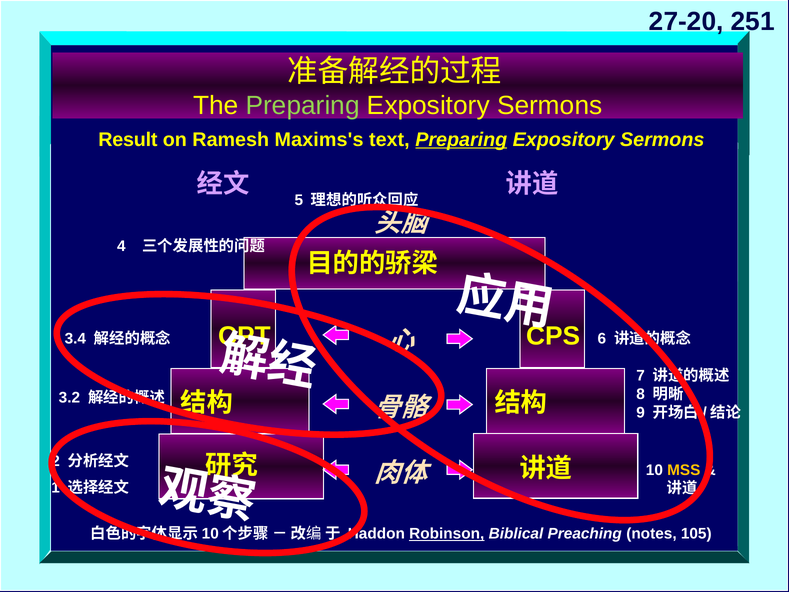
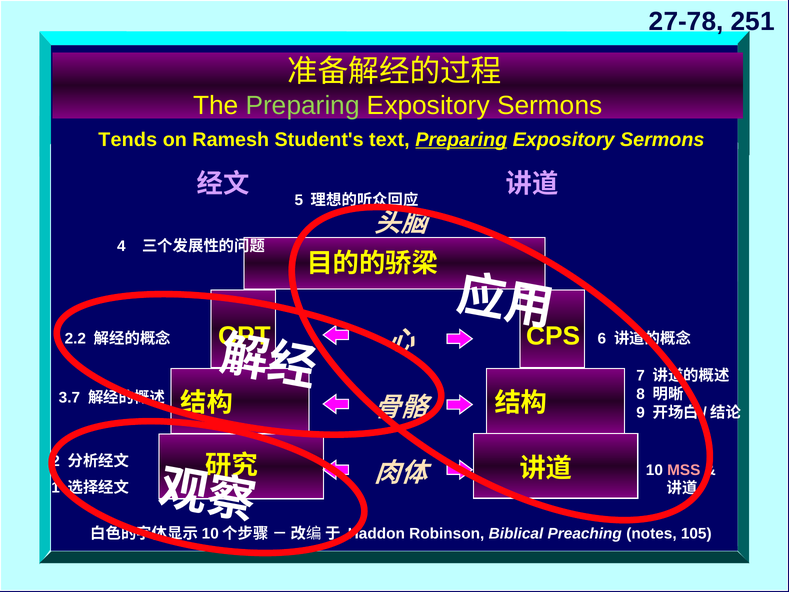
27-20: 27-20 -> 27-78
Result: Result -> Tends
Maxims's: Maxims's -> Student's
3.4: 3.4 -> 2.2
3.2: 3.2 -> 3.7
MSS colour: yellow -> pink
Robinson underline: present -> none
